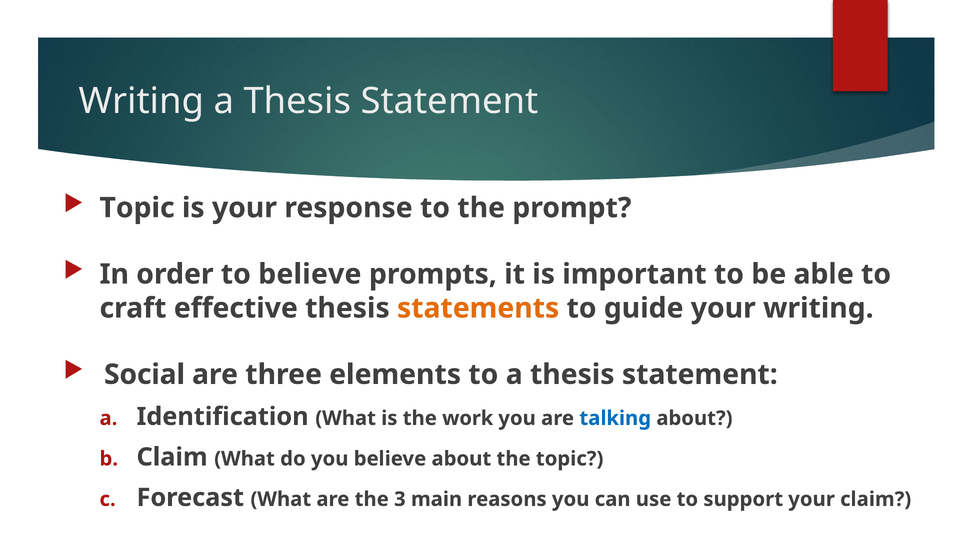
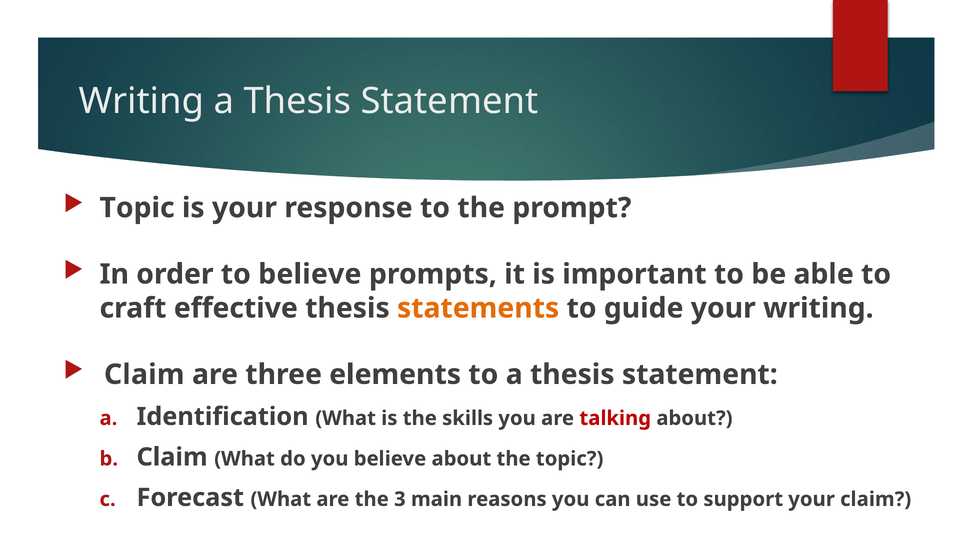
Social at (144, 375): Social -> Claim
work: work -> skills
talking colour: blue -> red
